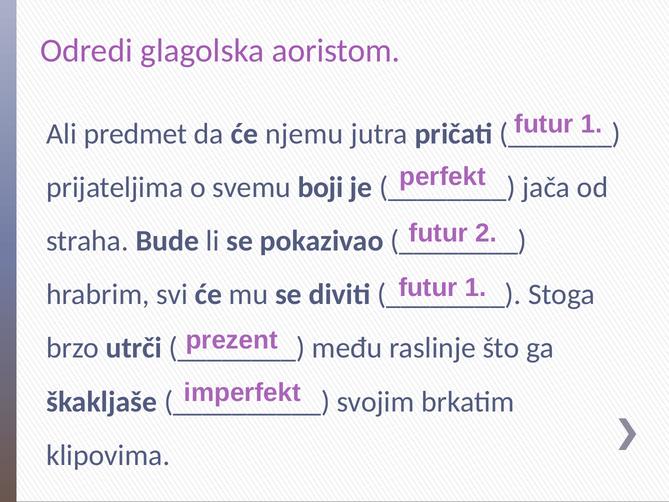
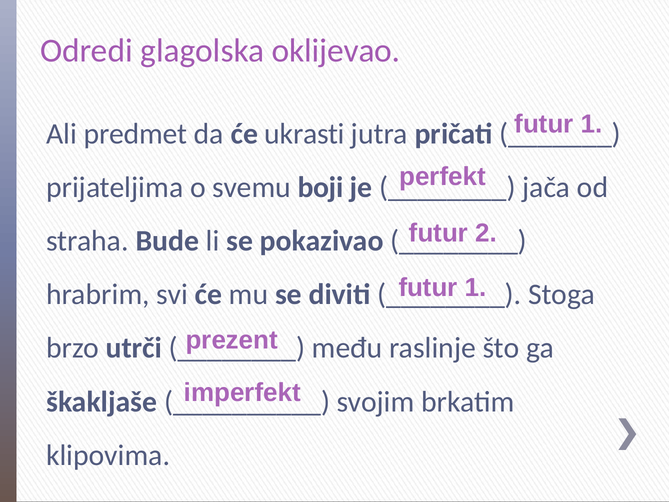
aoristom: aoristom -> oklijevao
njemu: njemu -> ukrasti
